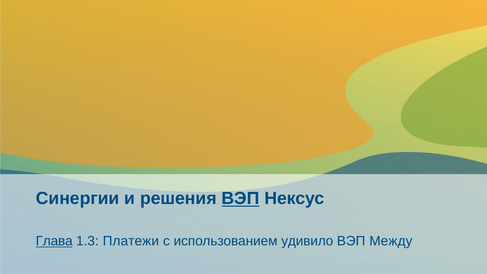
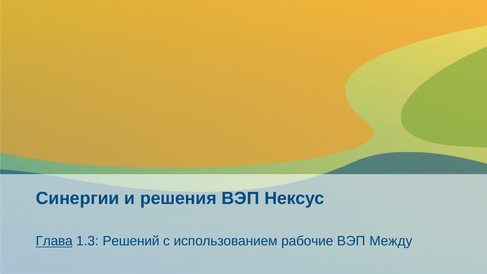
ВЭП at (241, 198) underline: present -> none
Платежи: Платежи -> Решений
удивило: удивило -> рабочие
